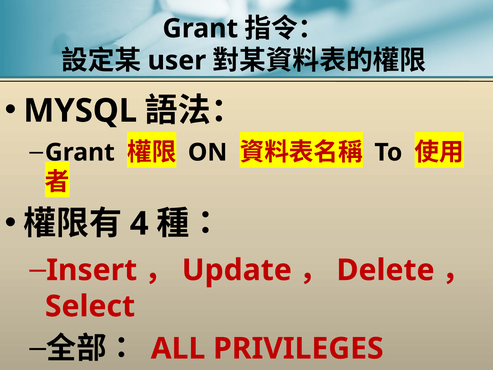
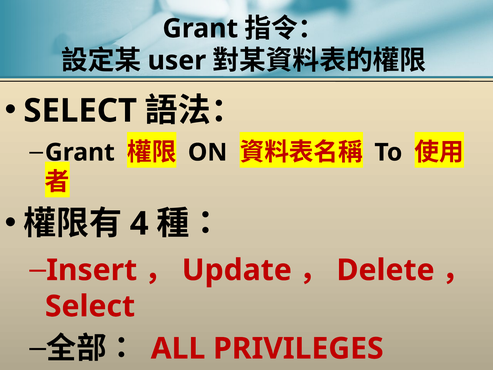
MYSQL at (80, 111): MYSQL -> SELECT
